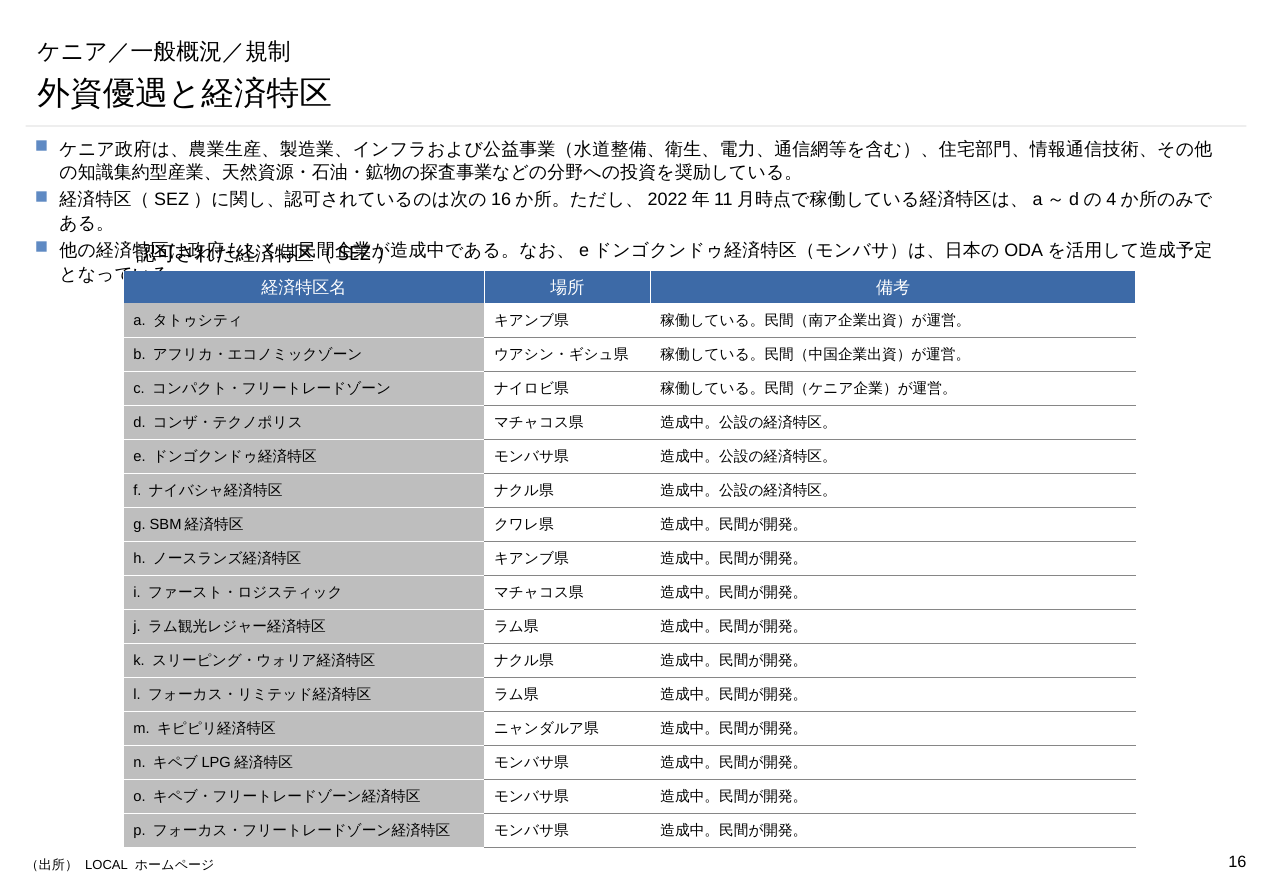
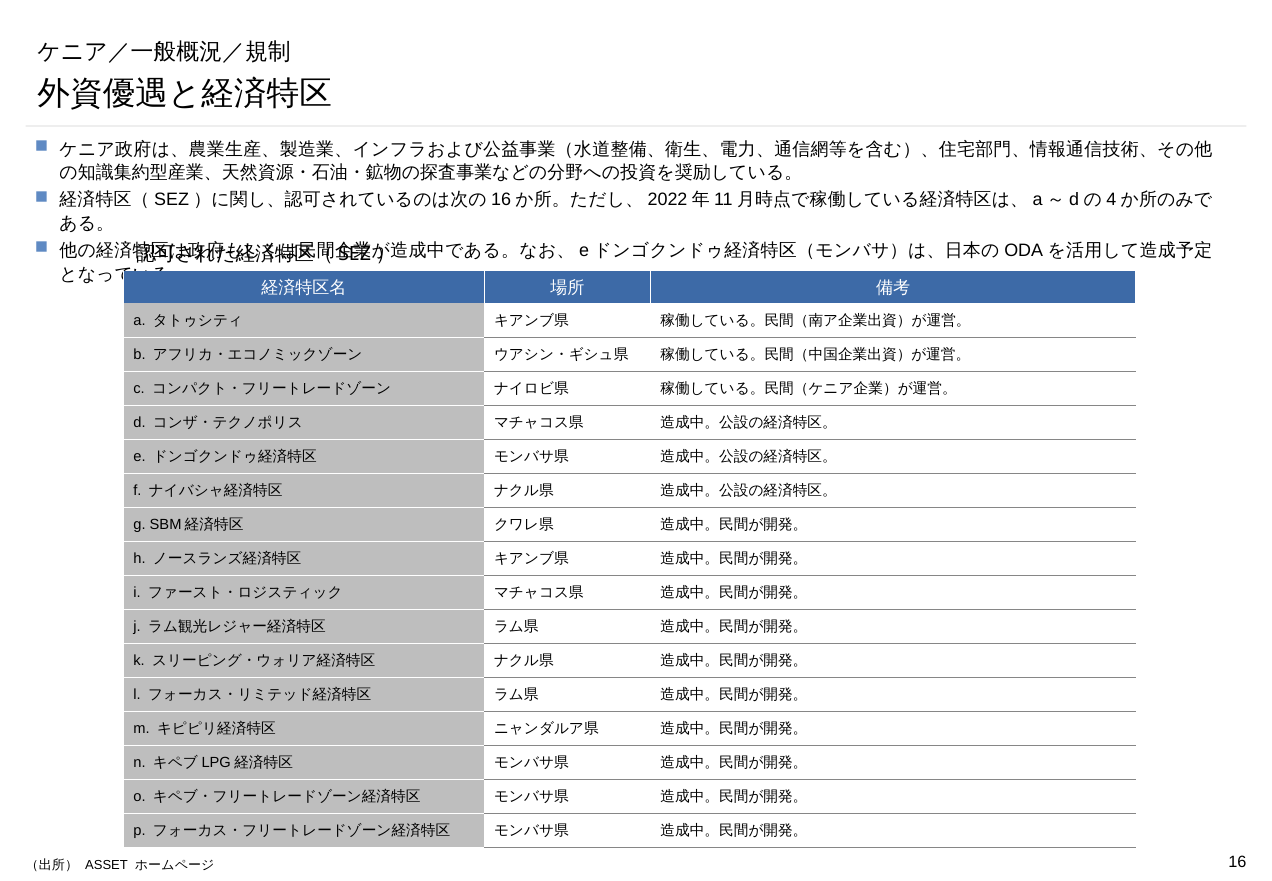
LOCAL: LOCAL -> ASSET
